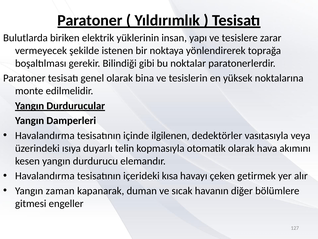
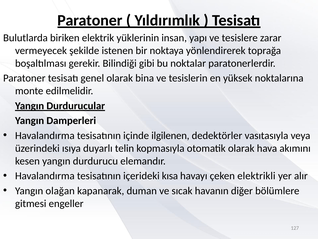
getirmek: getirmek -> elektrikli
zaman: zaman -> olağan
